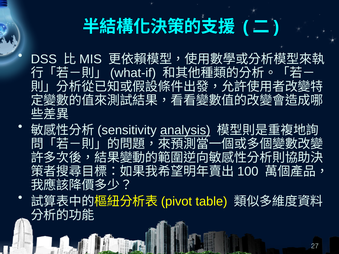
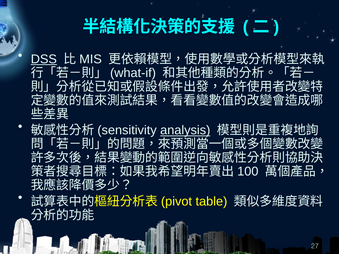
DSS underline: none -> present
